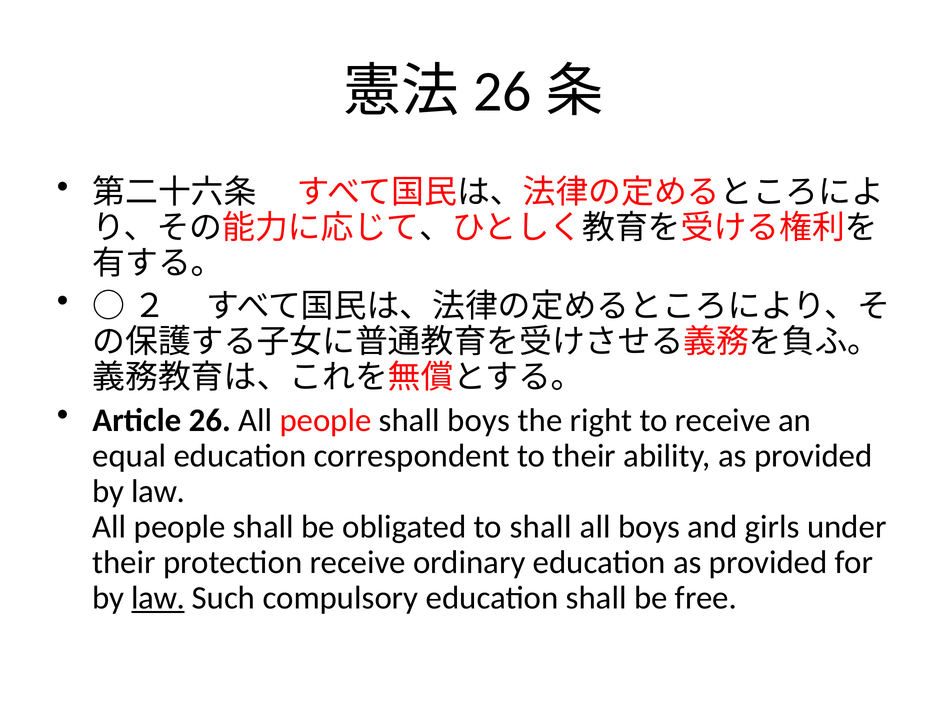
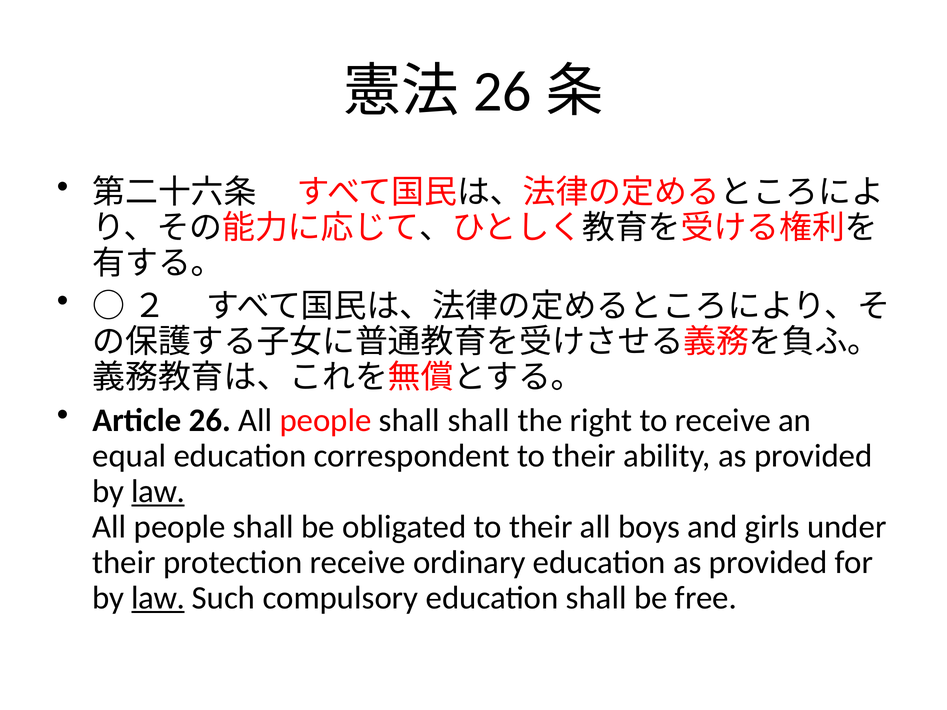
shall boys: boys -> shall
law at (158, 492) underline: none -> present
obligated to shall: shall -> their
